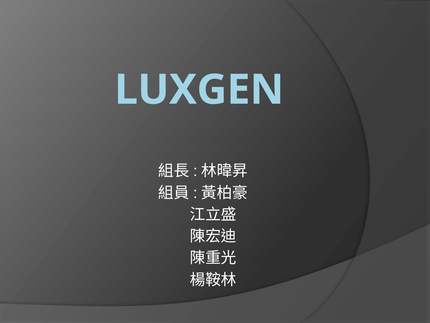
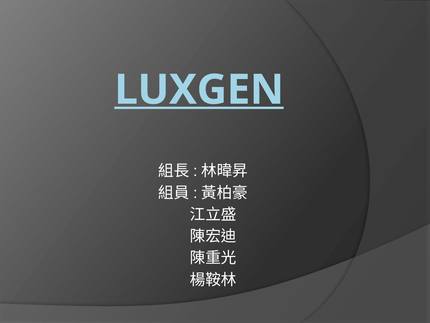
LUXGEN underline: none -> present
